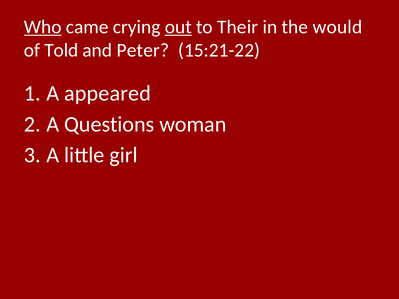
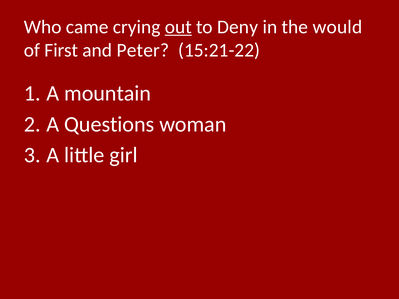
Who underline: present -> none
Their: Their -> Deny
Told: Told -> First
appeared: appeared -> mountain
